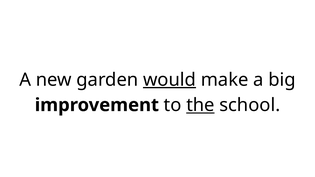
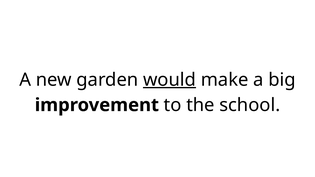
the underline: present -> none
